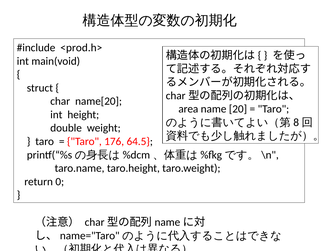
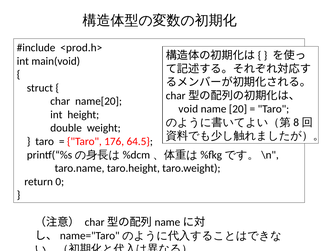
area: area -> void
